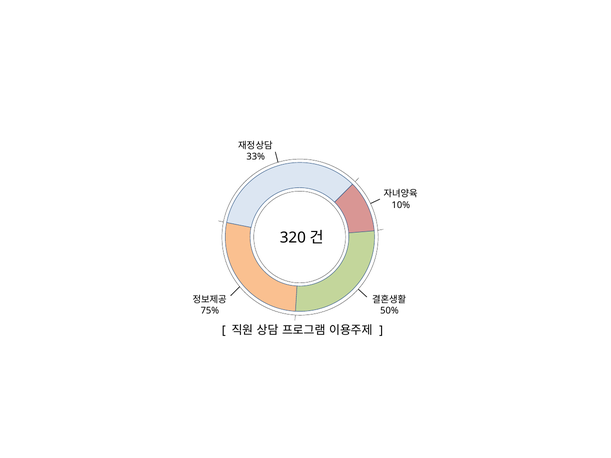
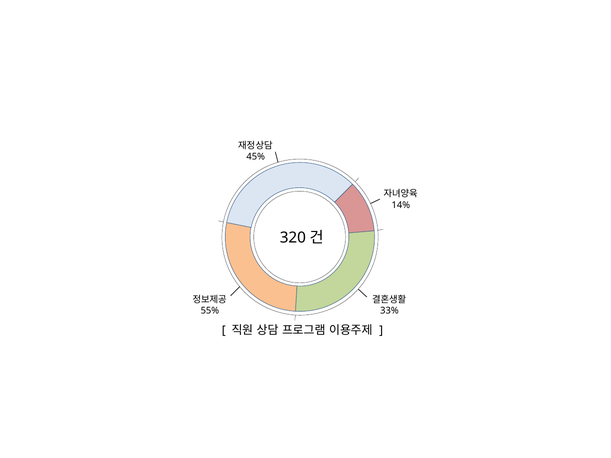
33%: 33% -> 45%
10%: 10% -> 14%
75%: 75% -> 55%
50%: 50% -> 33%
